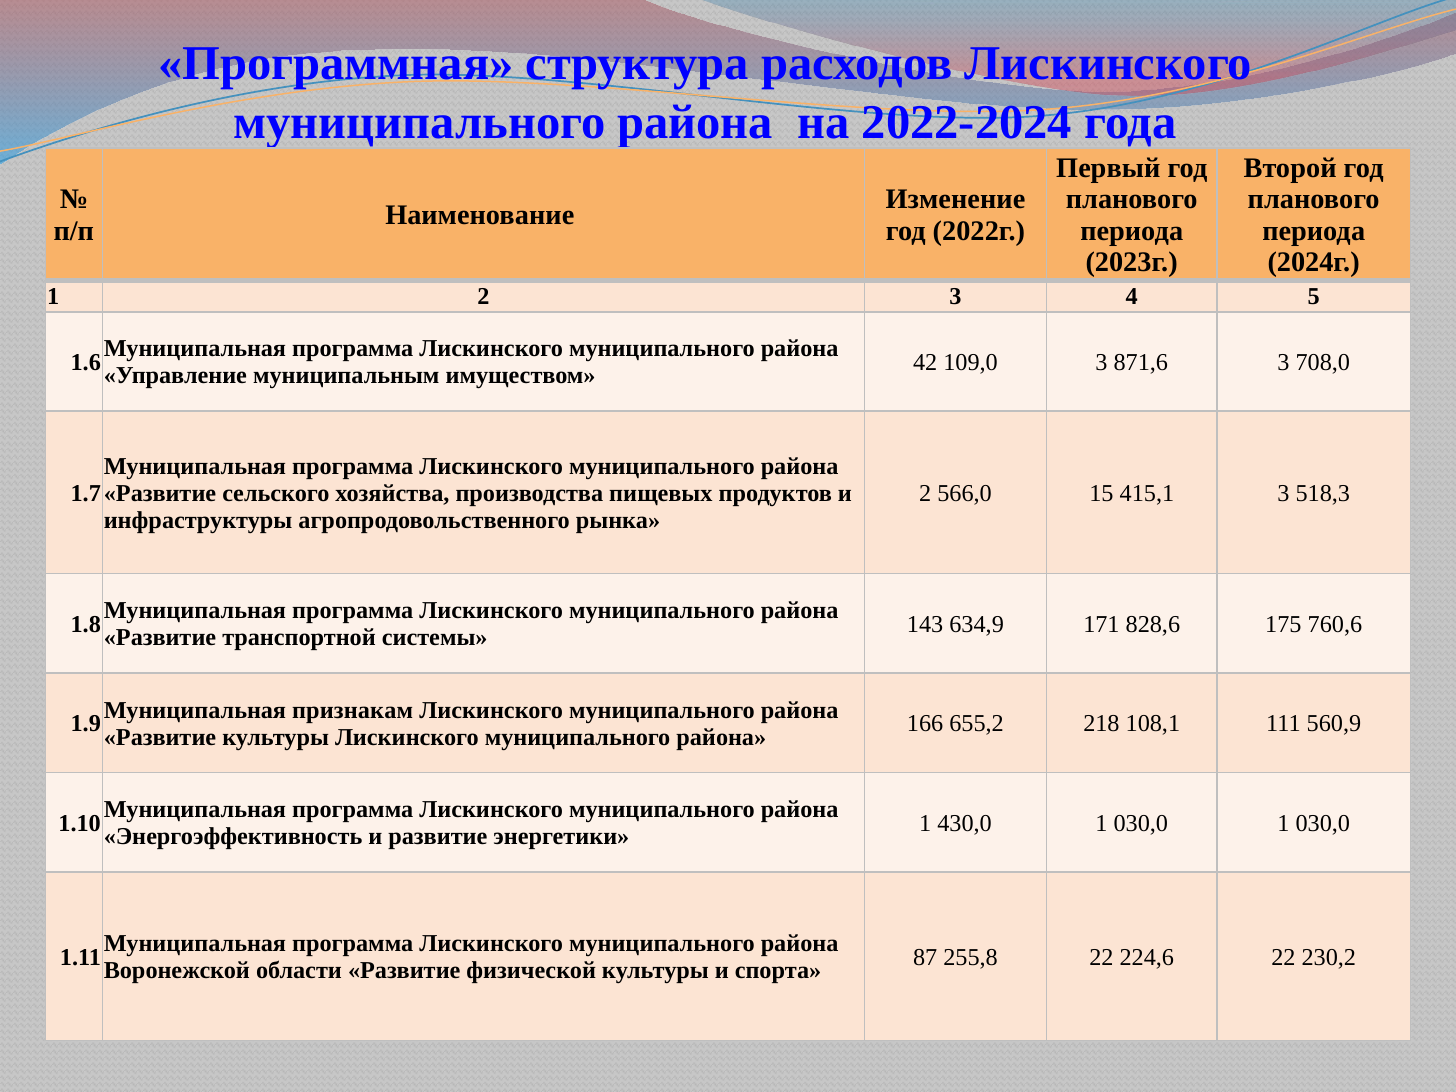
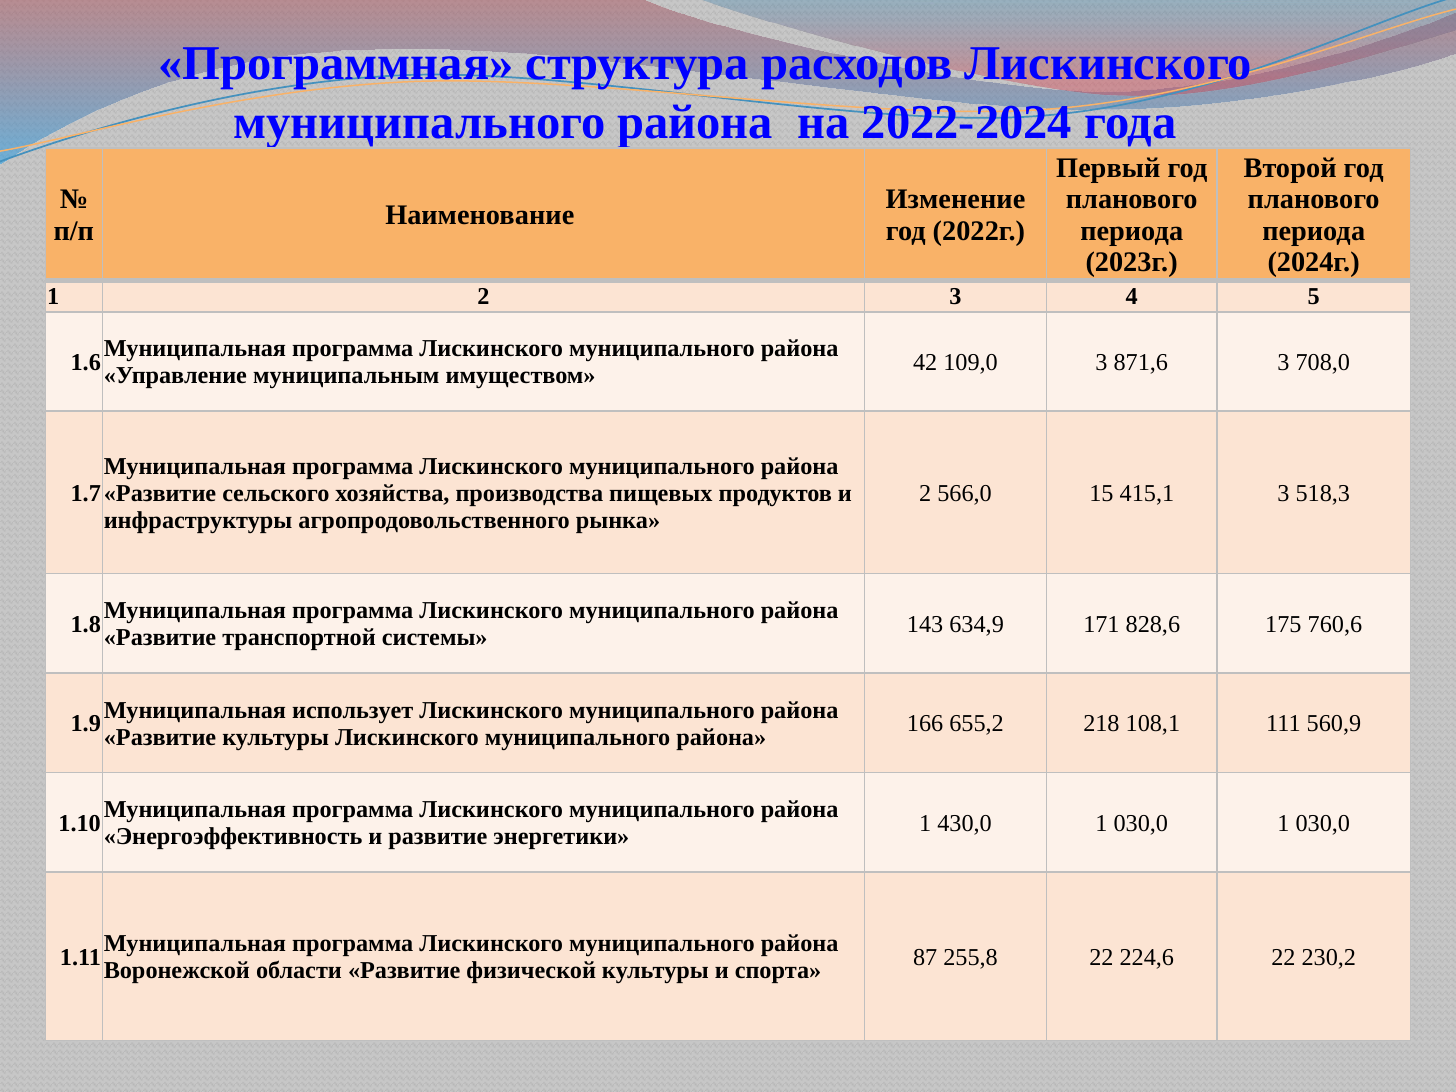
признакам: признакам -> использует
